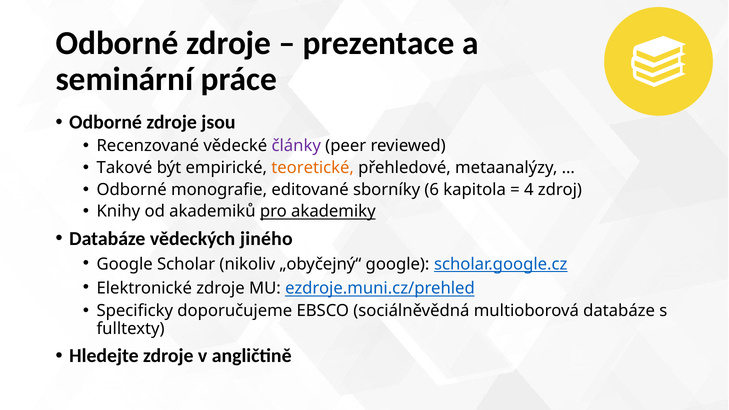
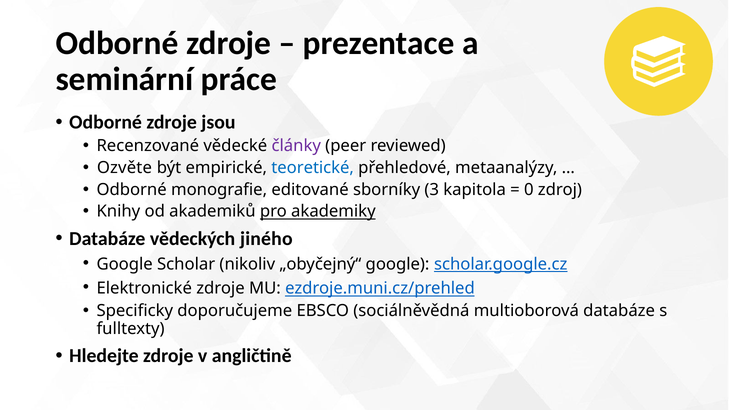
Takové: Takové -> Ozvěte
teoretické colour: orange -> blue
6: 6 -> 3
4: 4 -> 0
